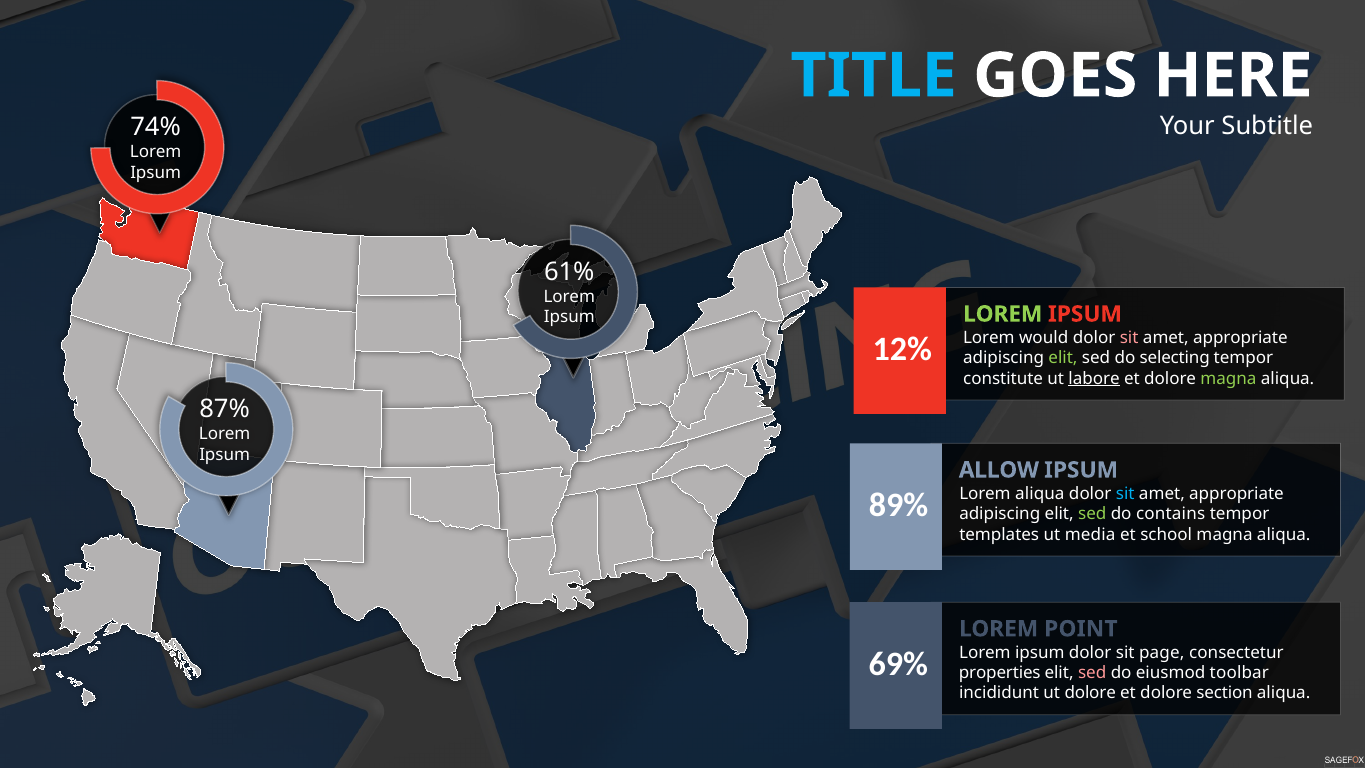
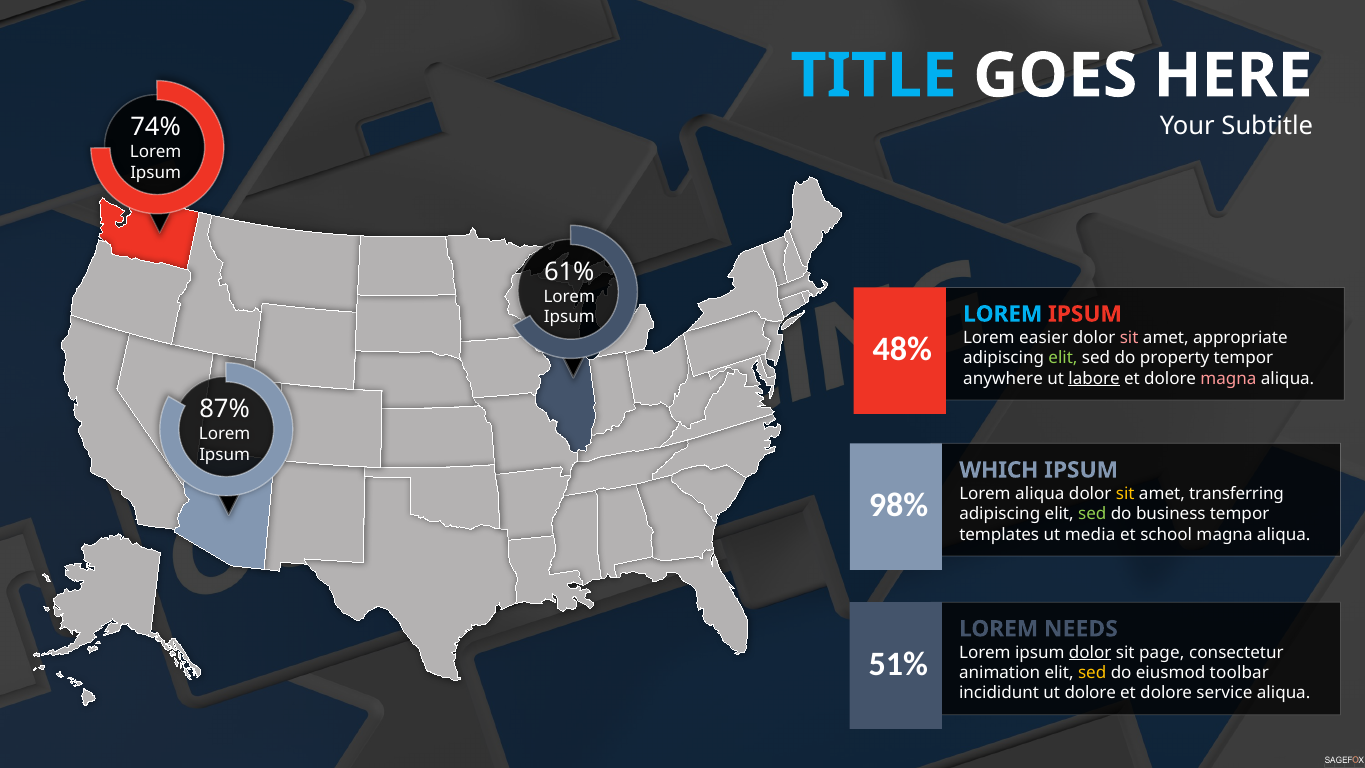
LOREM at (1003, 314) colour: light green -> light blue
would: would -> easier
12%: 12% -> 48%
selecting: selecting -> property
constitute: constitute -> anywhere
magna at (1228, 378) colour: light green -> pink
ALLOW: ALLOW -> WHICH
sit at (1125, 493) colour: light blue -> yellow
appropriate at (1237, 493): appropriate -> transferring
89%: 89% -> 98%
contains: contains -> business
POINT: POINT -> NEEDS
dolor at (1090, 652) underline: none -> present
69%: 69% -> 51%
properties: properties -> animation
sed at (1092, 673) colour: pink -> yellow
section: section -> service
